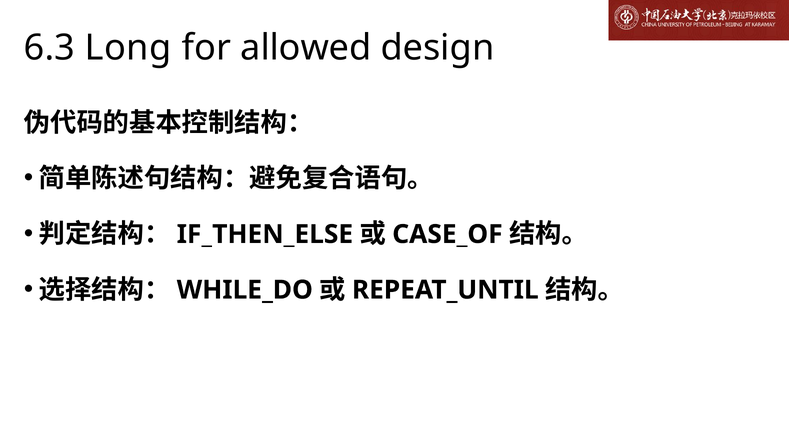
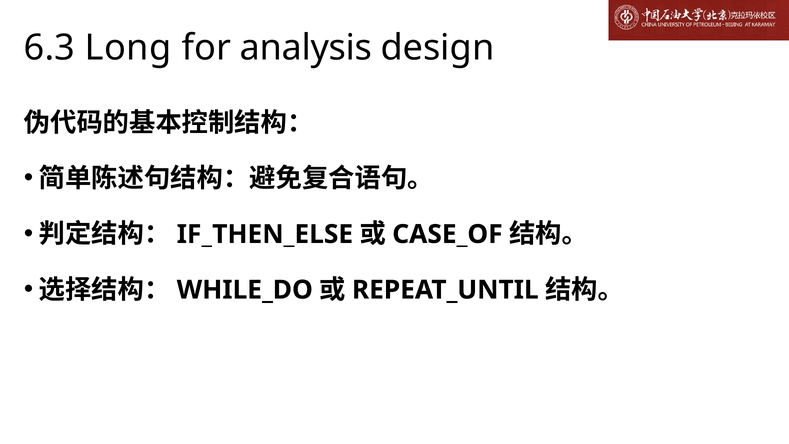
allowed: allowed -> analysis
